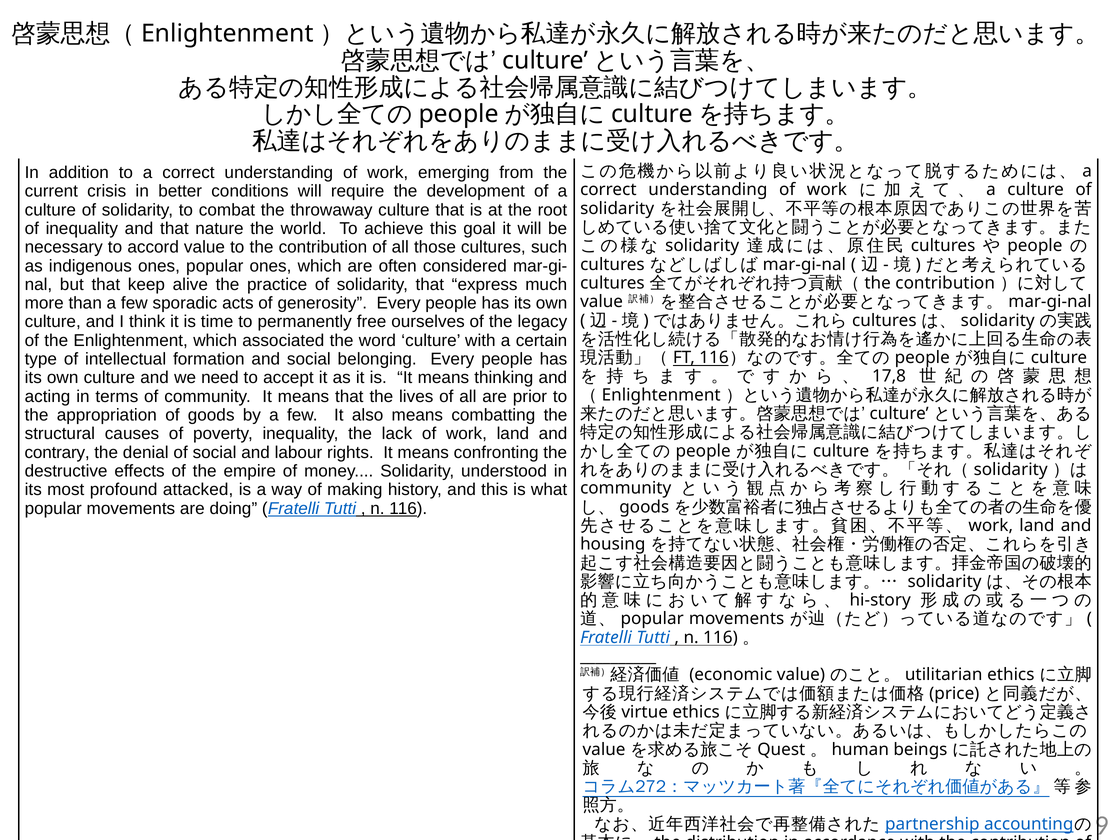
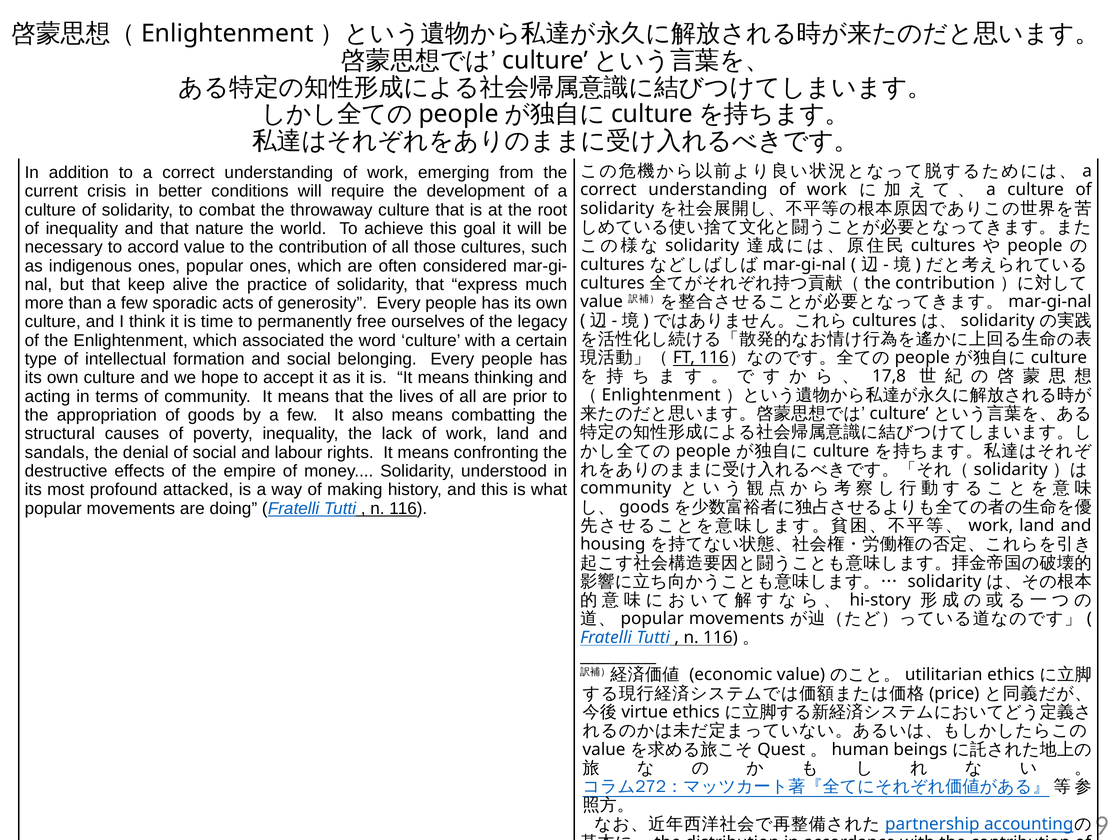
need: need -> hope
contrary: contrary -> sandals
